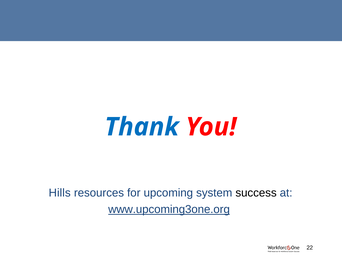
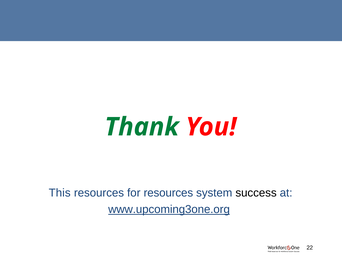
Thank colour: blue -> green
Hills: Hills -> This
for upcoming: upcoming -> resources
